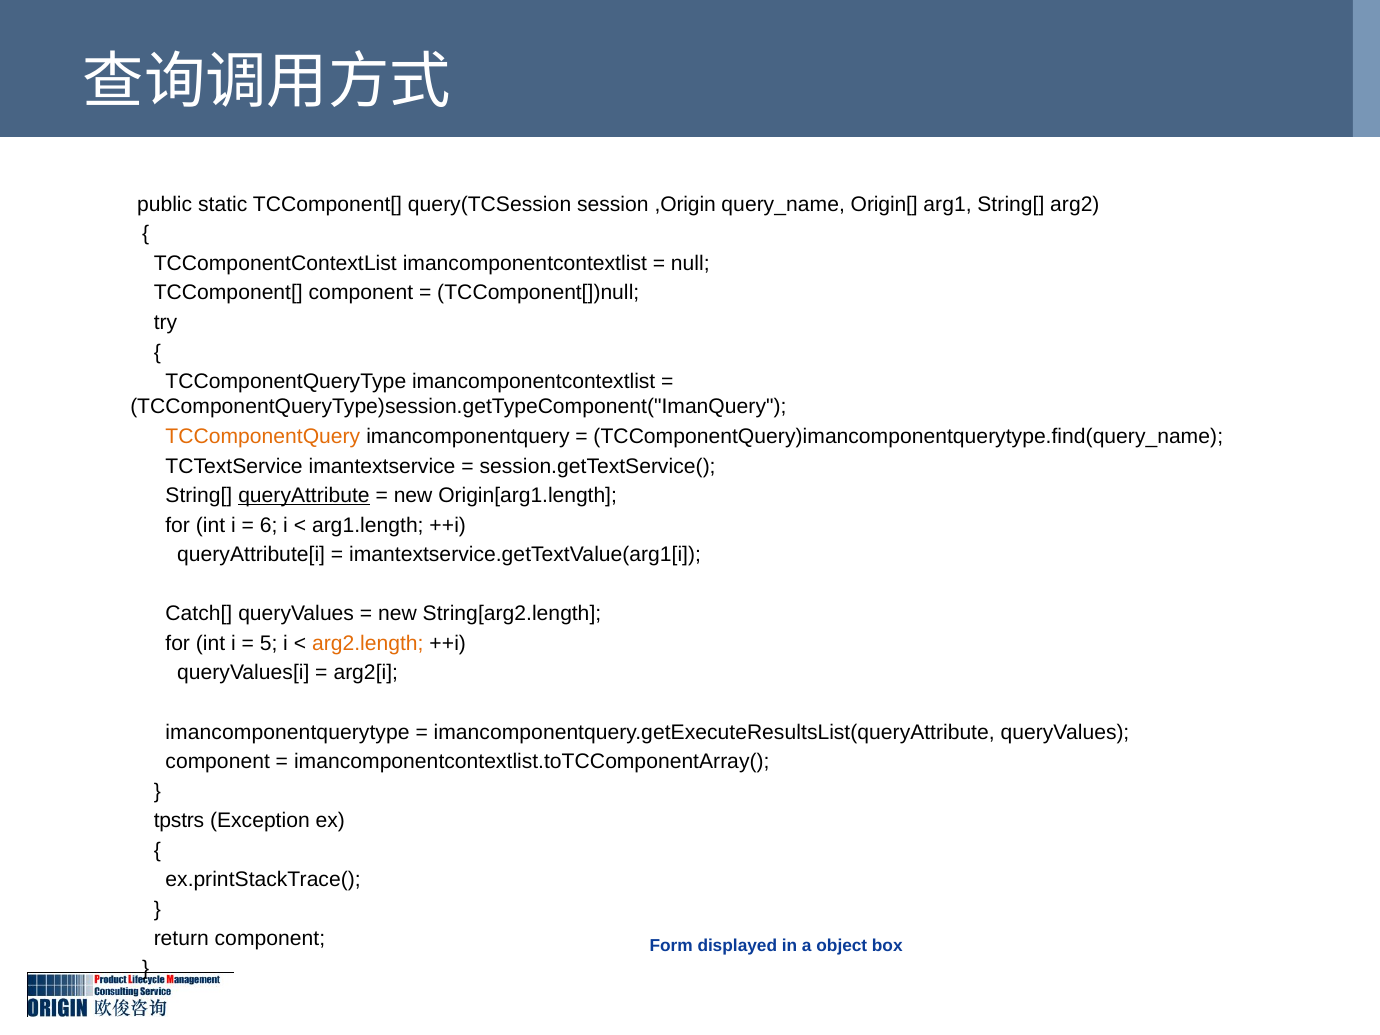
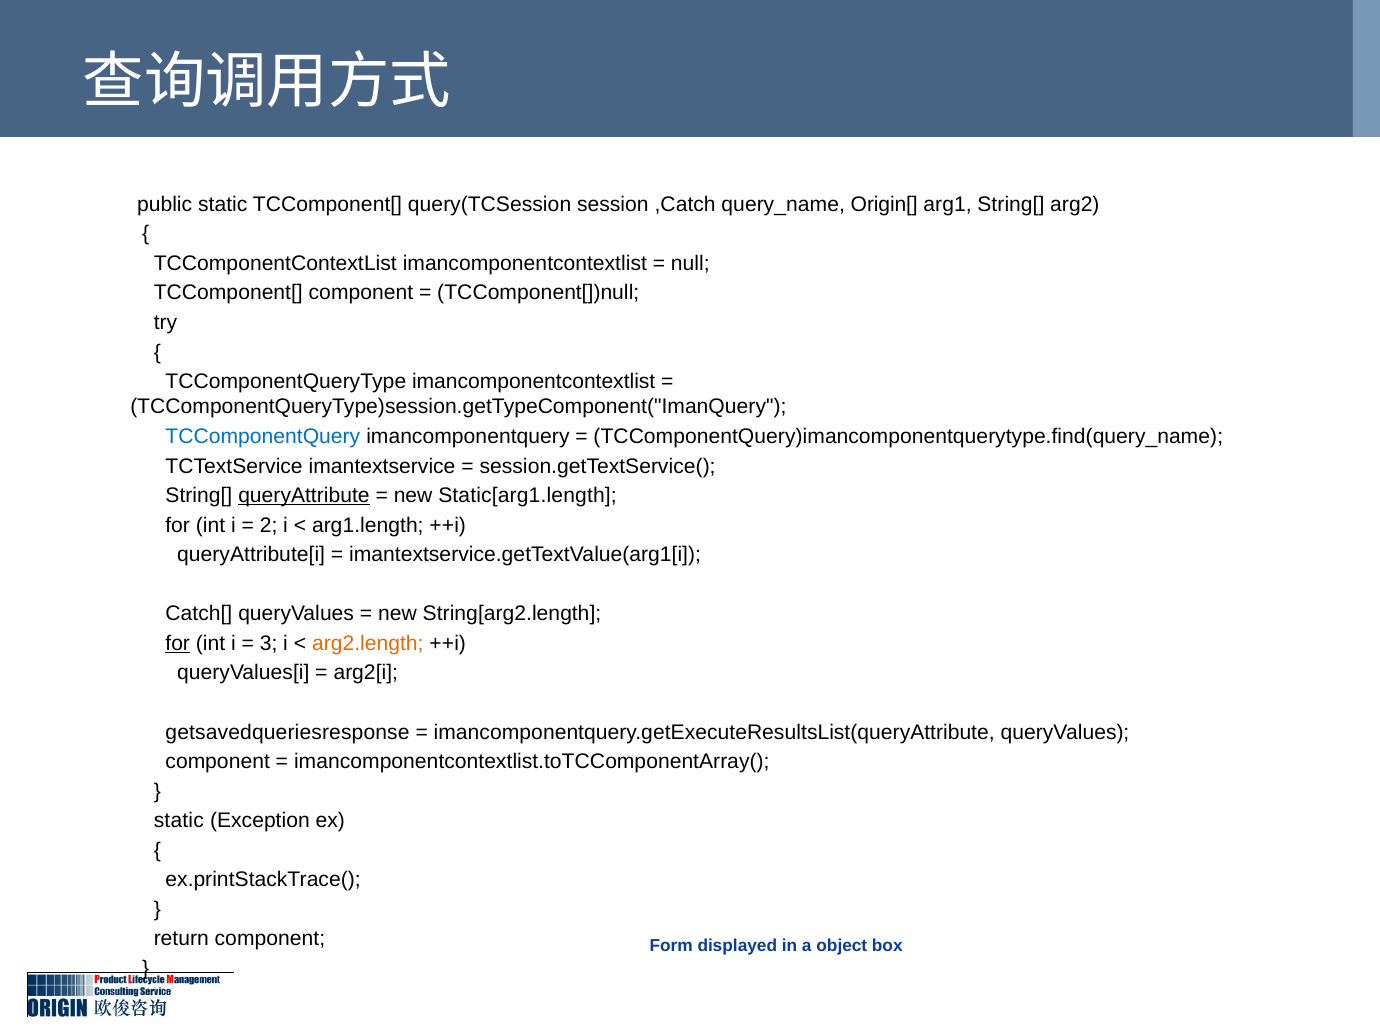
,Origin: ,Origin -> ,Catch
TCComponentQuery colour: orange -> blue
Origin[arg1.length: Origin[arg1.length -> Static[arg1.length
6: 6 -> 2
for at (178, 643) underline: none -> present
5: 5 -> 3
imancomponentquerytype: imancomponentquerytype -> getsavedqueriesresponse
tpstrs at (179, 821): tpstrs -> static
